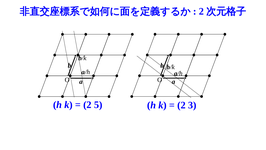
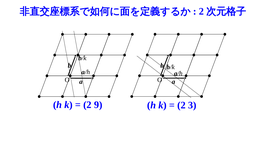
5: 5 -> 9
